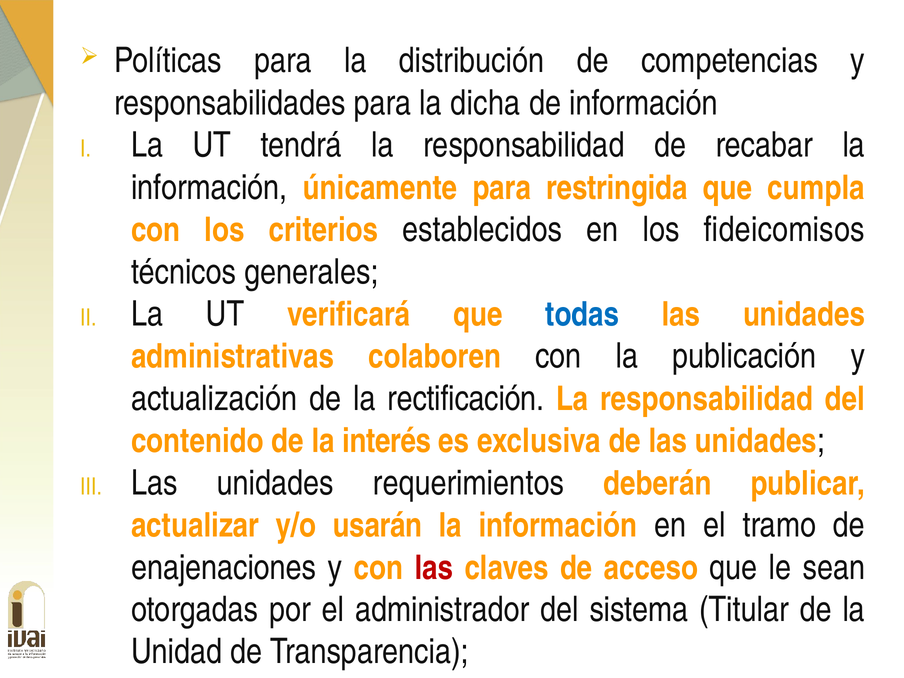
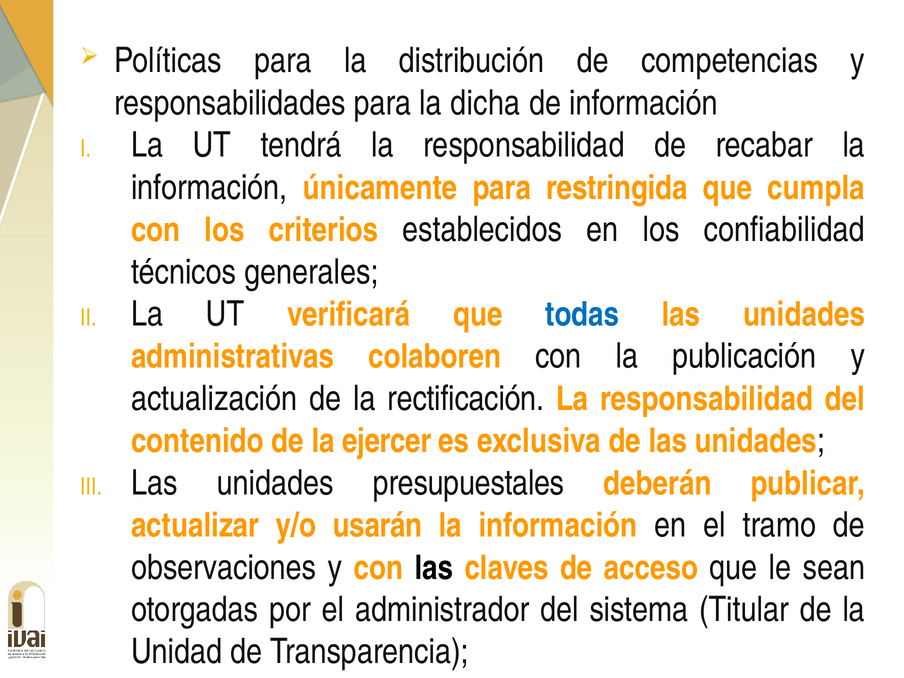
fideicomisos: fideicomisos -> confiabilidad
interés: interés -> ejercer
requerimientos: requerimientos -> presupuestales
enajenaciones: enajenaciones -> observaciones
las at (434, 568) colour: red -> black
